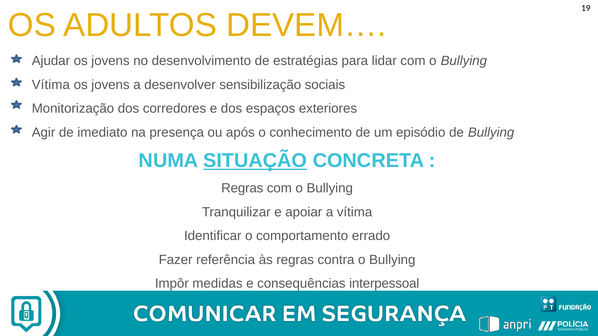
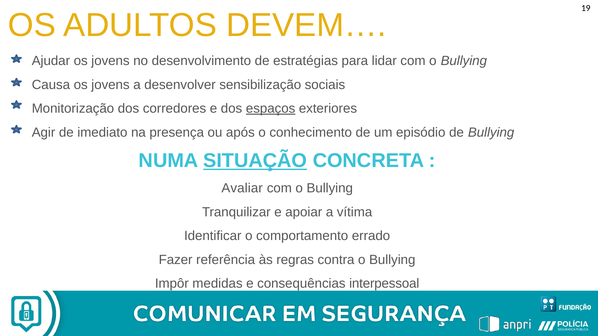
Vítima at (51, 85): Vítima -> Causa
espaços underline: none -> present
Regras at (242, 188): Regras -> Avaliar
